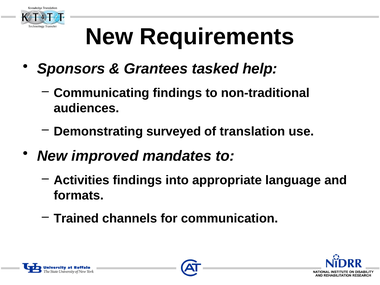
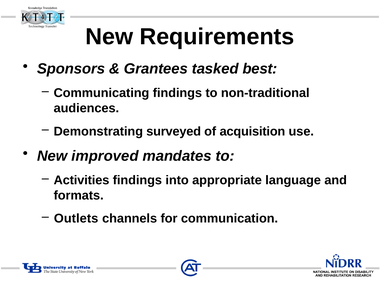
help: help -> best
translation: translation -> acquisition
Trained: Trained -> Outlets
